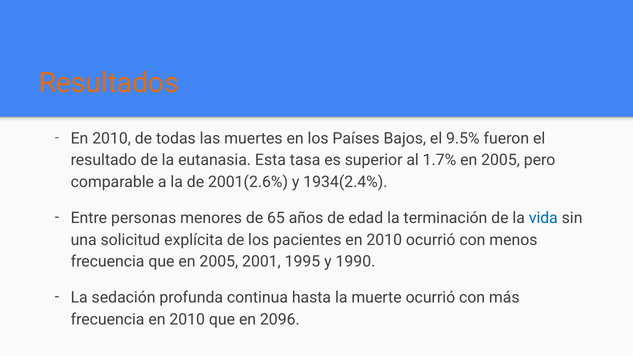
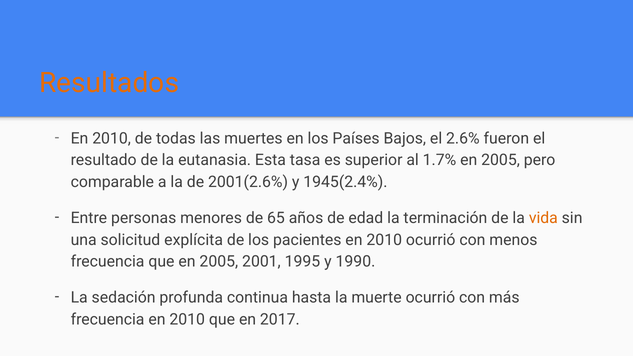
9.5%: 9.5% -> 2.6%
1934(2.4%: 1934(2.4% -> 1945(2.4%
vida colour: blue -> orange
2096: 2096 -> 2017
